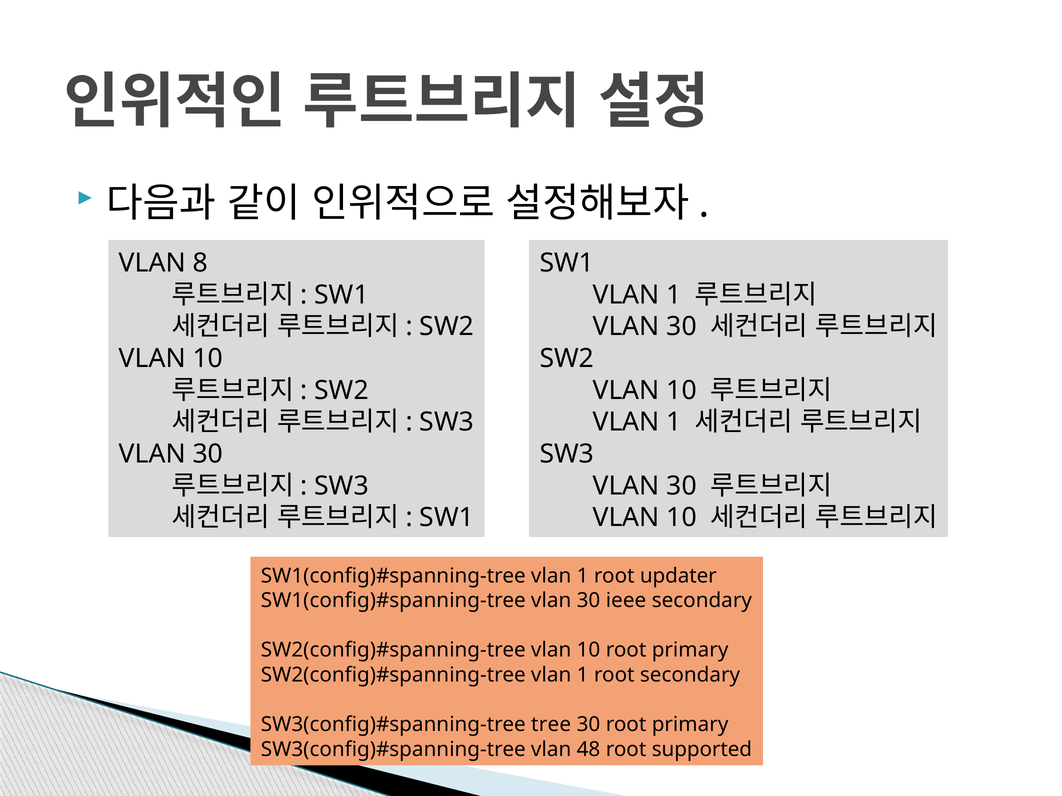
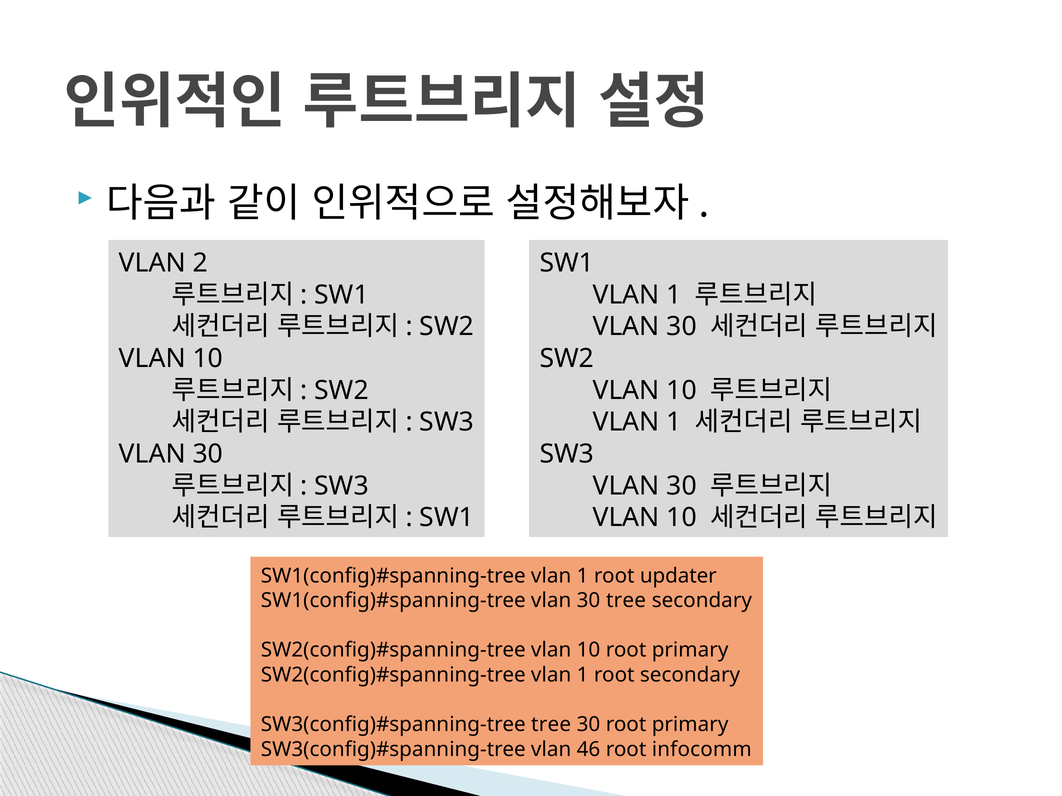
8: 8 -> 2
30 ieee: ieee -> tree
48: 48 -> 46
supported: supported -> infocomm
